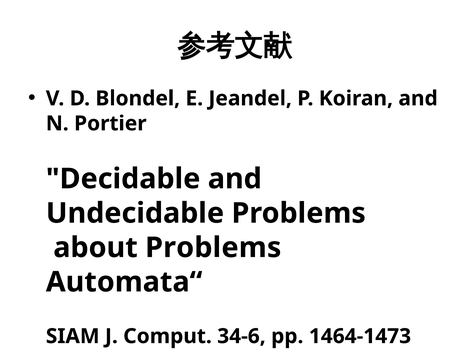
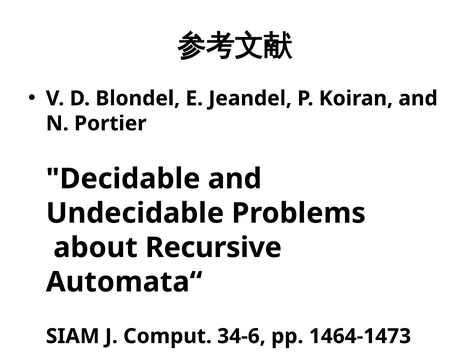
about Problems: Problems -> Recursive
